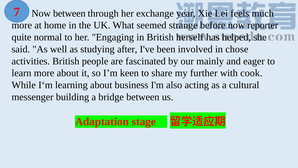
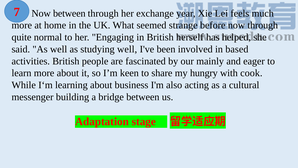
now reporter: reporter -> through
studying after: after -> well
chose: chose -> based
further: further -> hungry
